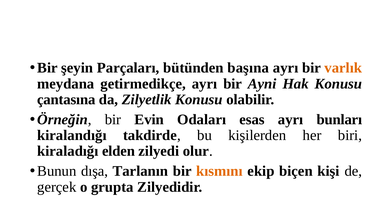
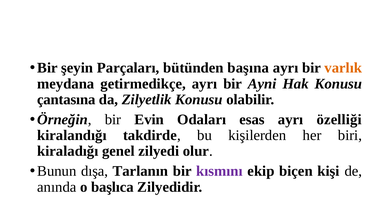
bunları: bunları -> özelliği
elden: elden -> genel
kısmını colour: orange -> purple
gerçek: gerçek -> anında
grupta: grupta -> başlıca
